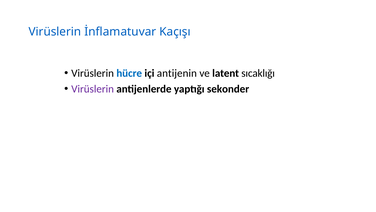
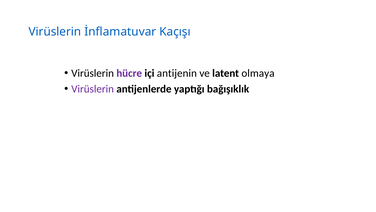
hücre colour: blue -> purple
sıcaklığı: sıcaklığı -> olmaya
sekonder: sekonder -> bağışıklık
